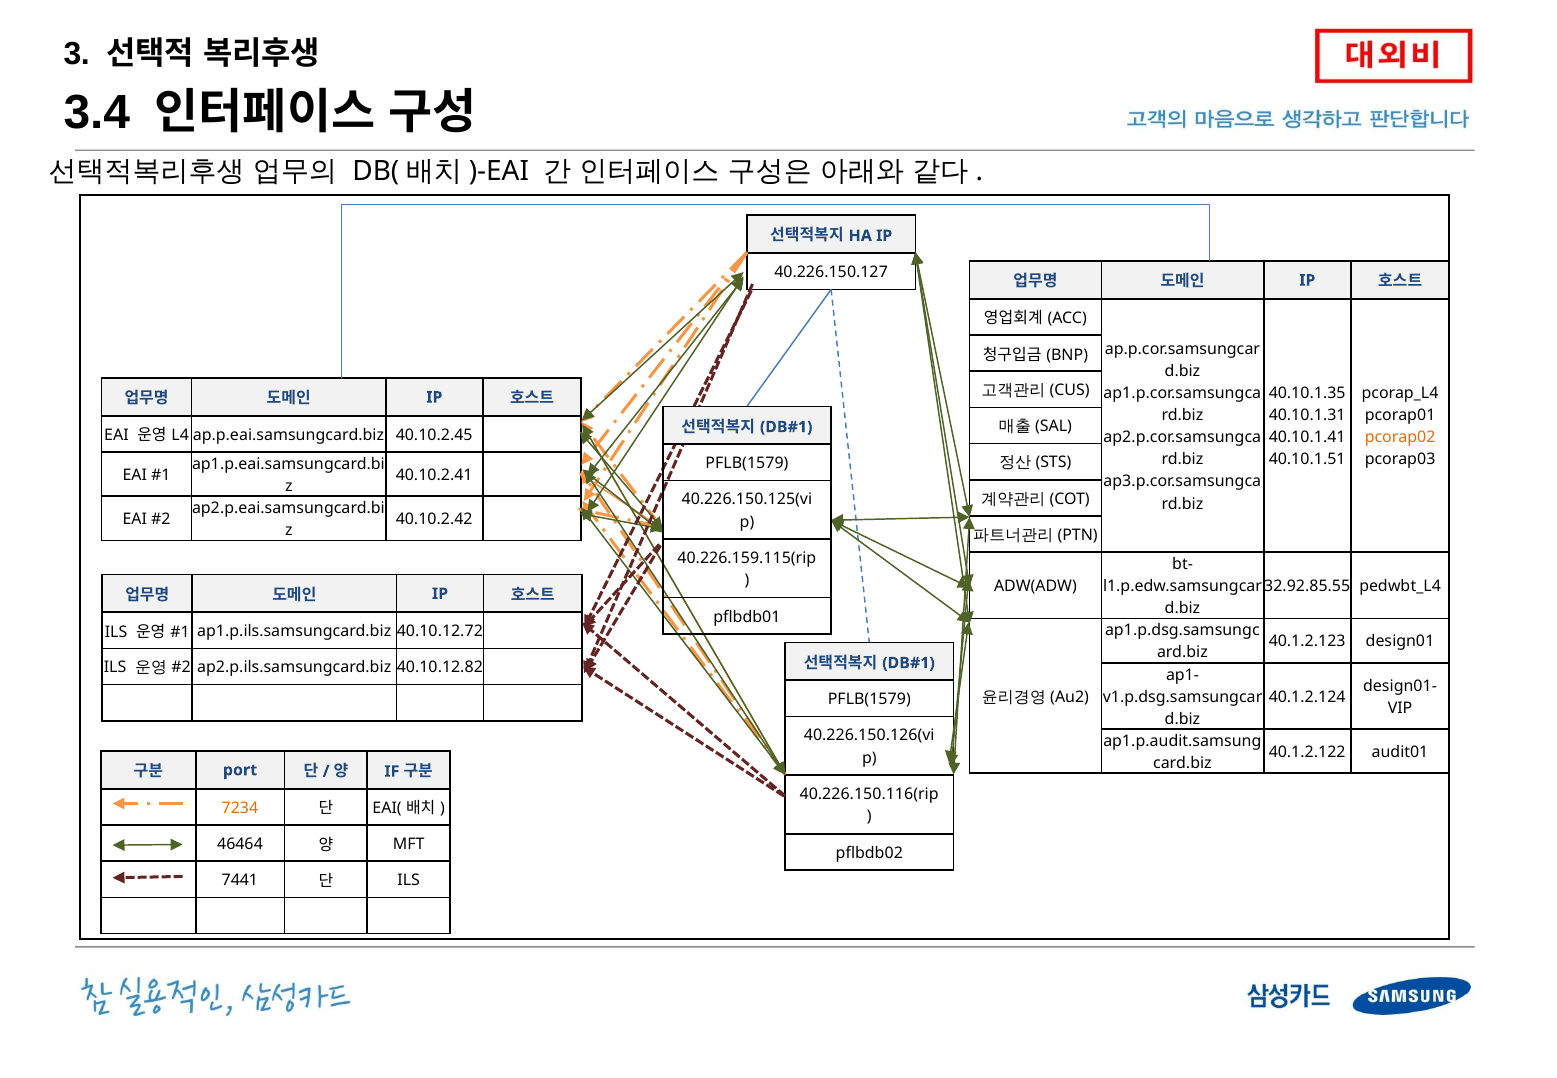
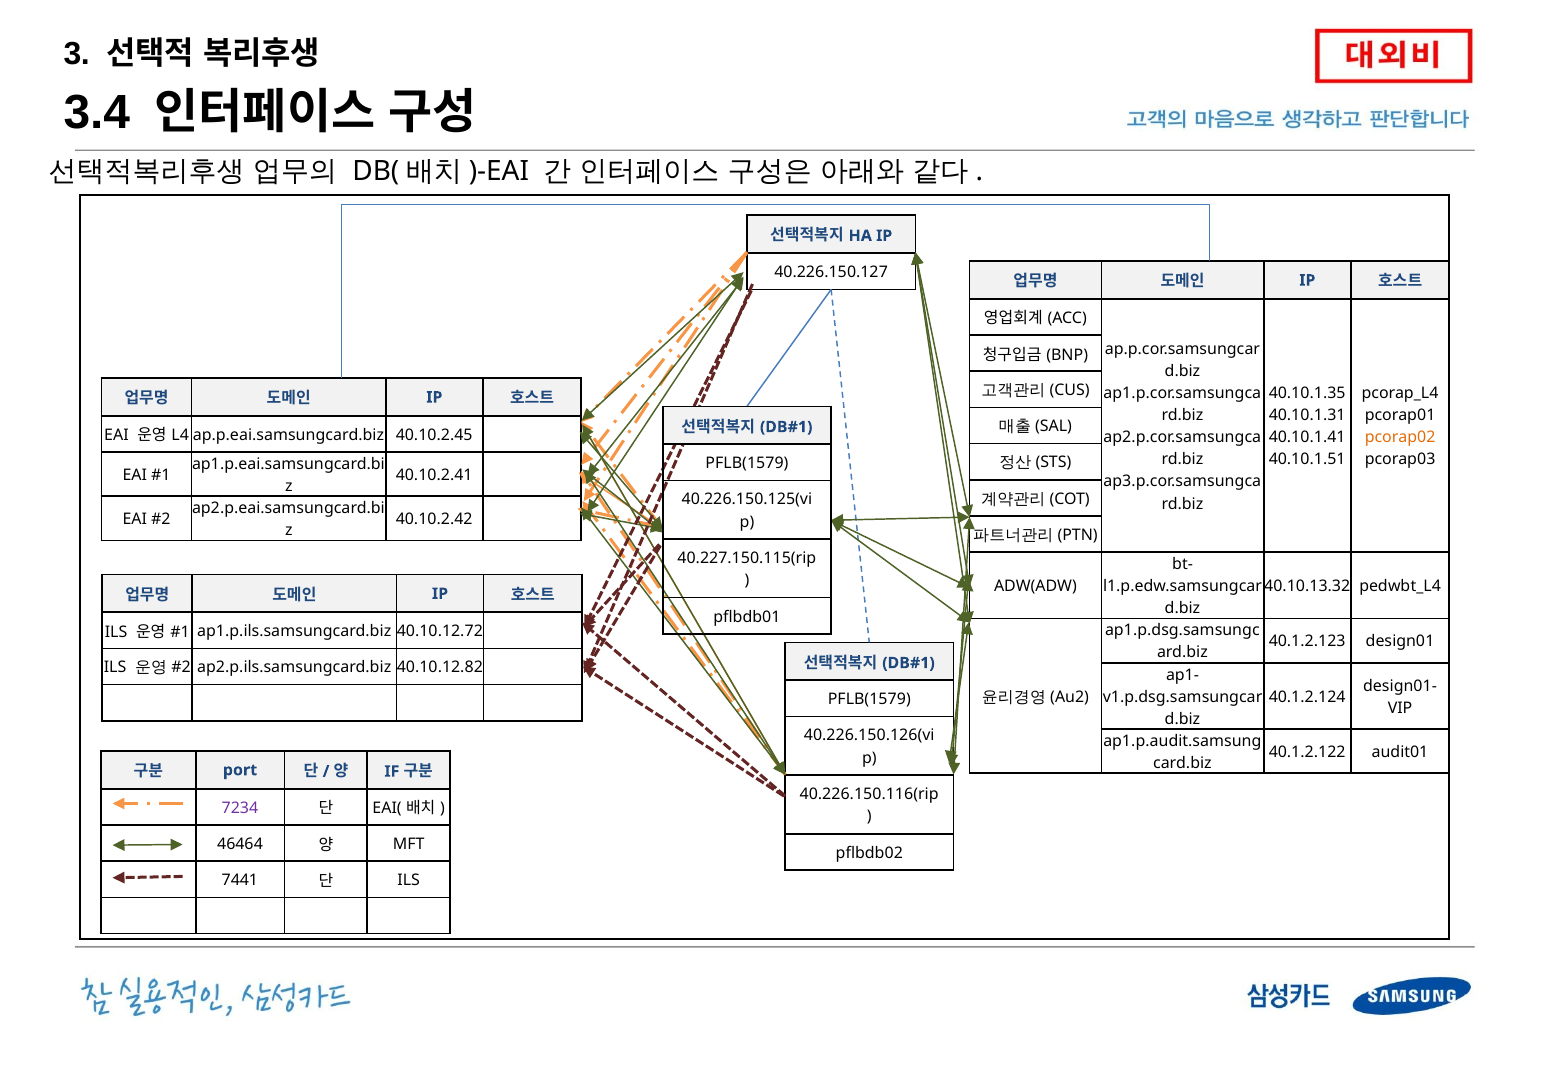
40.226.159.115(rip: 40.226.159.115(rip -> 40.227.150.115(rip
32.92.85.55: 32.92.85.55 -> 40.10.13.32
7234 colour: orange -> purple
